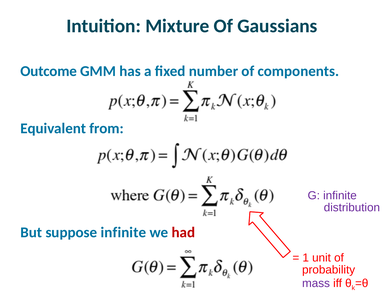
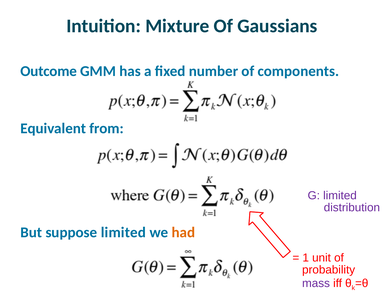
G infinite: infinite -> limited
suppose infinite: infinite -> limited
had colour: red -> orange
